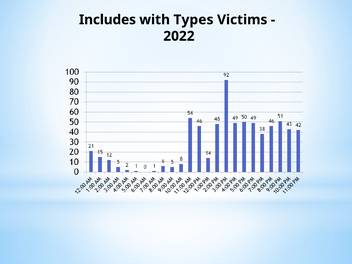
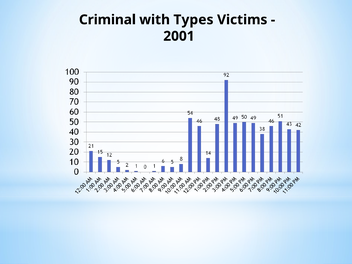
Includes: Includes -> Criminal
2022: 2022 -> 2001
